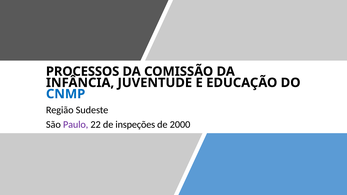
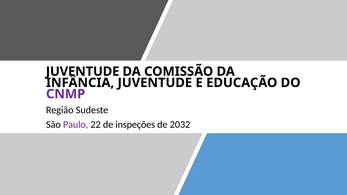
PROCESSOS at (83, 72): PROCESSOS -> JUVENTUDE
CNMP colour: blue -> purple
2000: 2000 -> 2032
